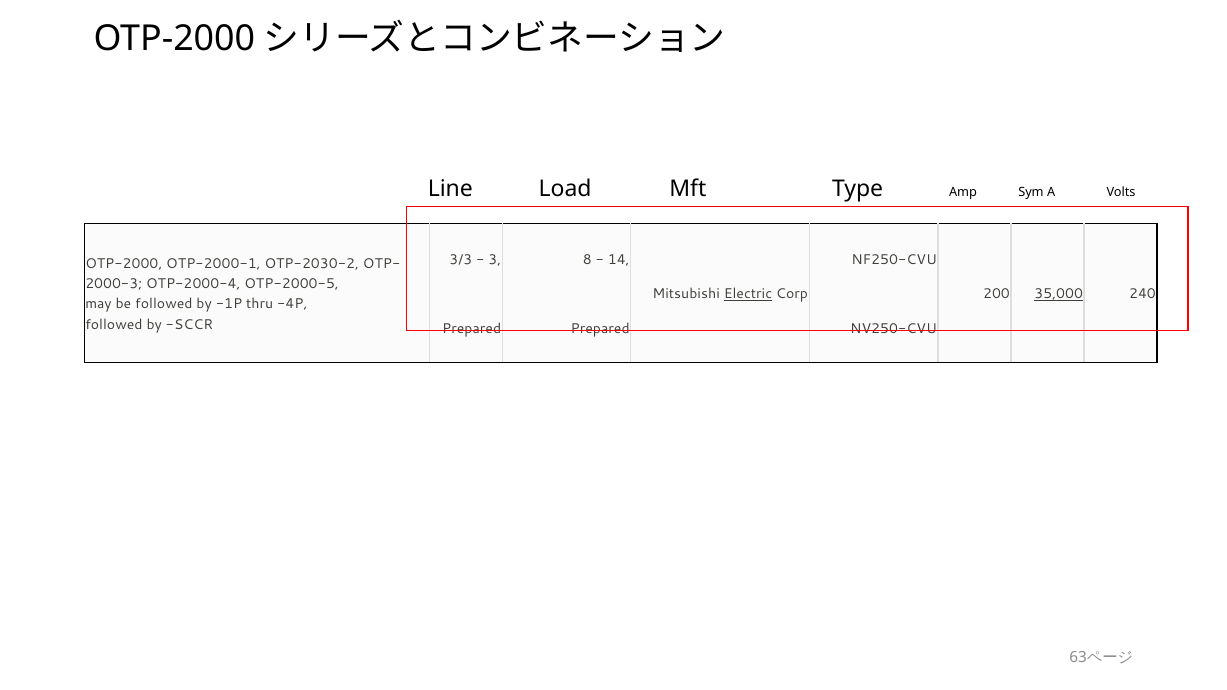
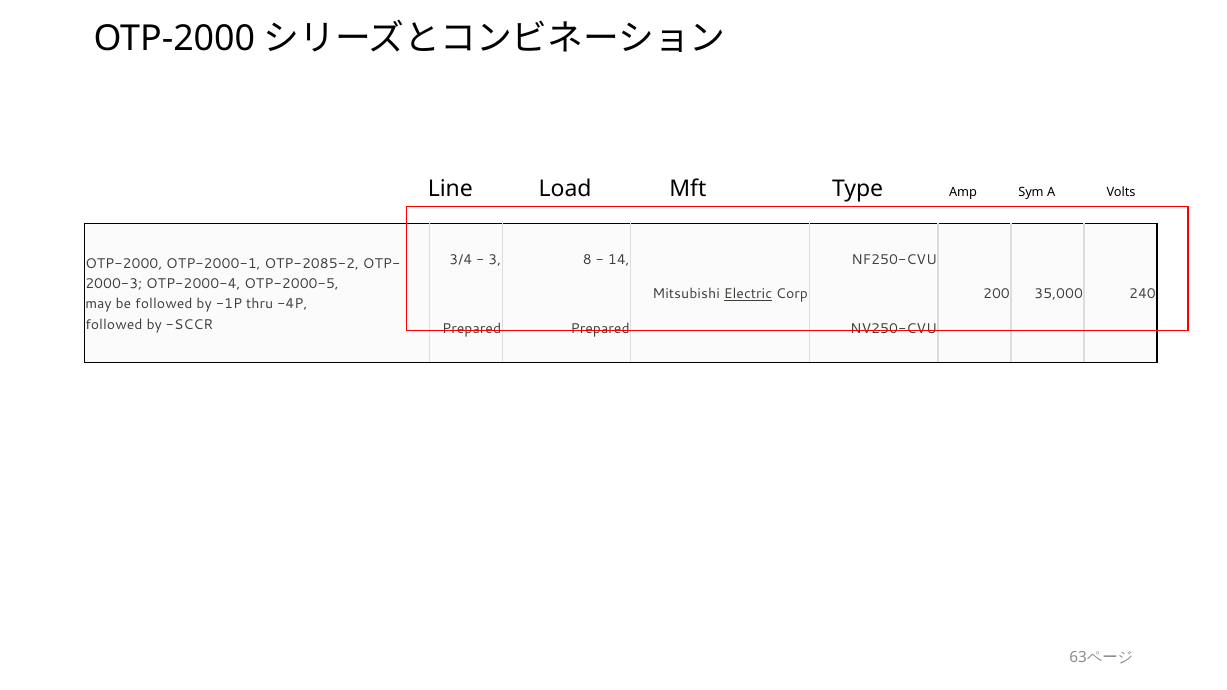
3/3: 3/3 -> 3/4
OTP-2030-2: OTP-2030-2 -> OTP-2085-2
35,000 underline: present -> none
